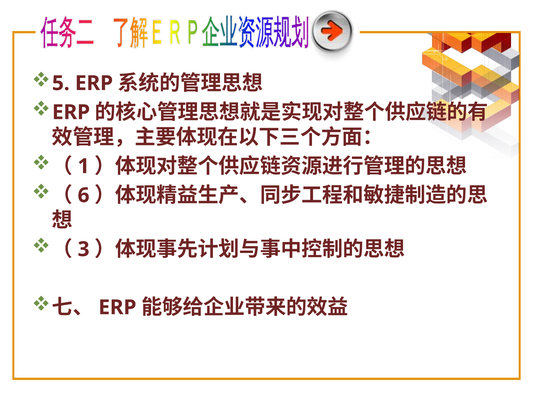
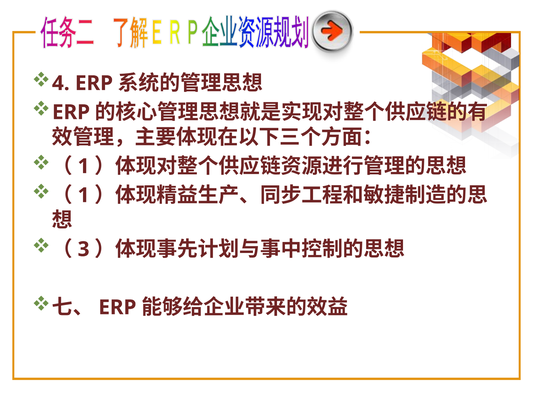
5: 5 -> 4
6 at (84, 195): 6 -> 1
